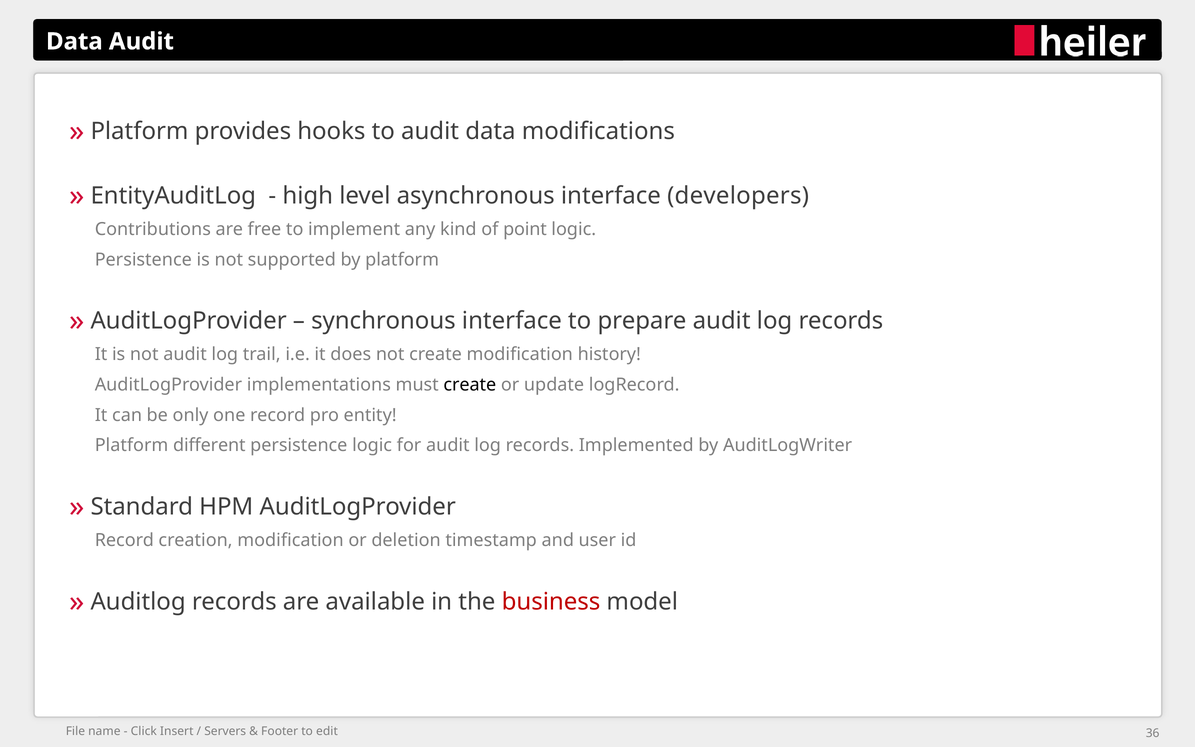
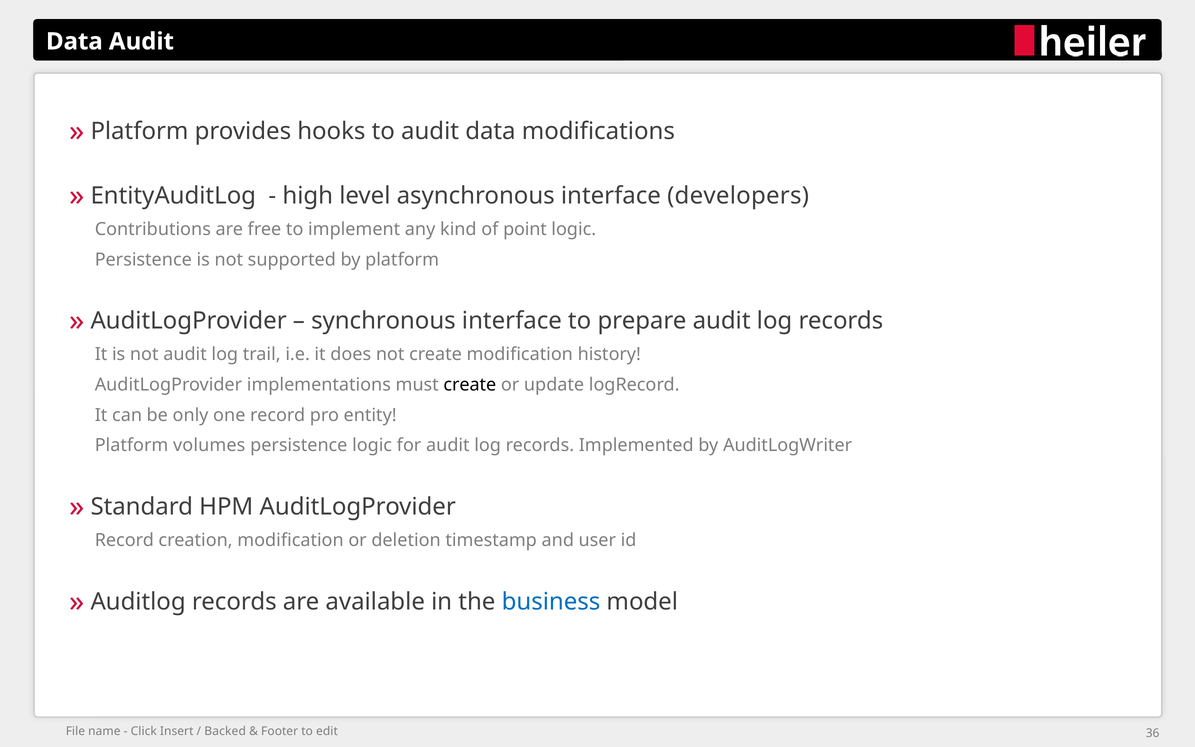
different: different -> volumes
business colour: red -> blue
Servers: Servers -> Backed
